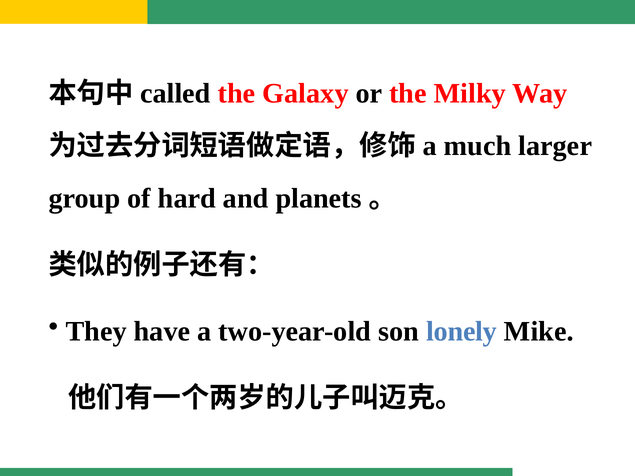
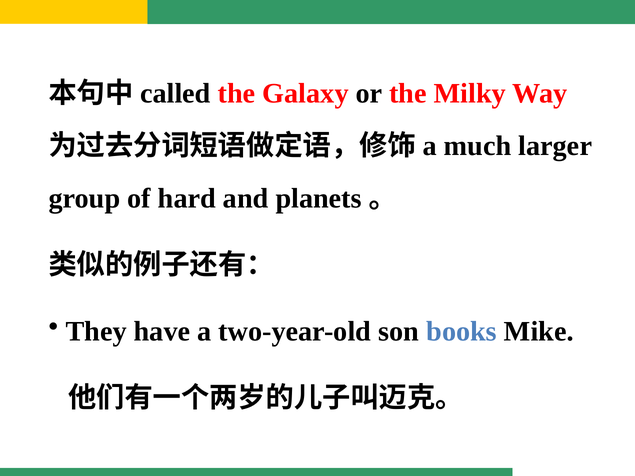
lonely: lonely -> books
